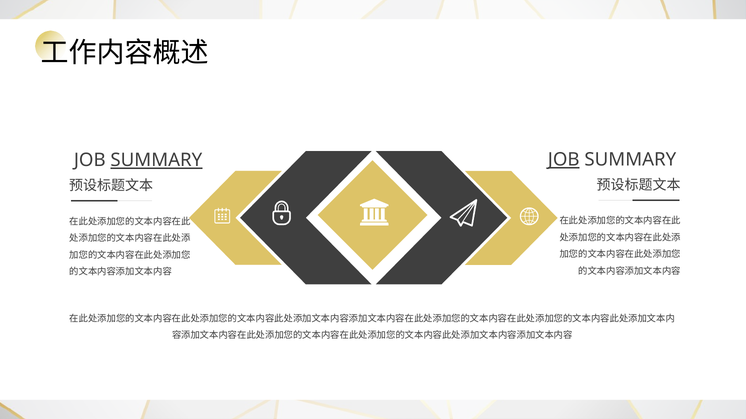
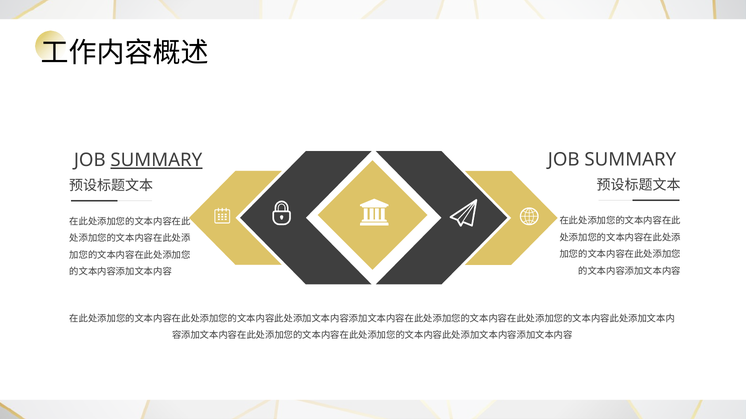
JOB at (564, 160) underline: present -> none
